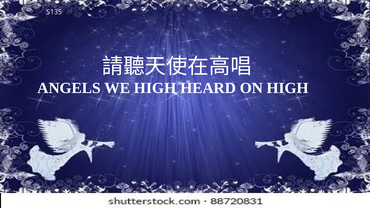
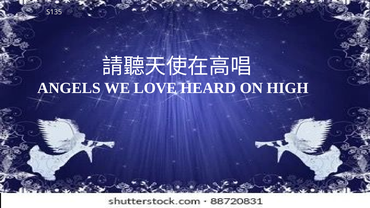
WE HIGH: HIGH -> LOVE
